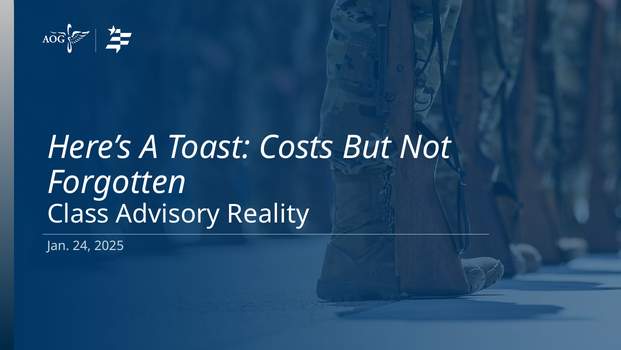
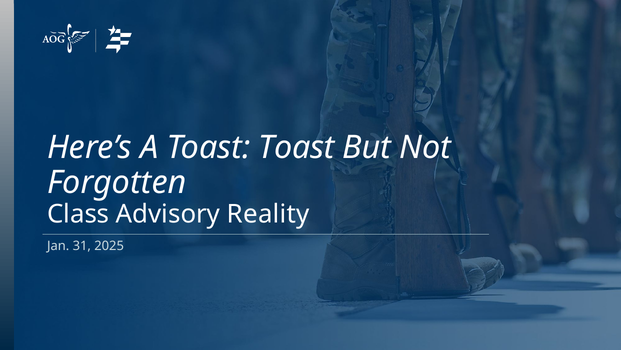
Toast Costs: Costs -> Toast
24: 24 -> 31
